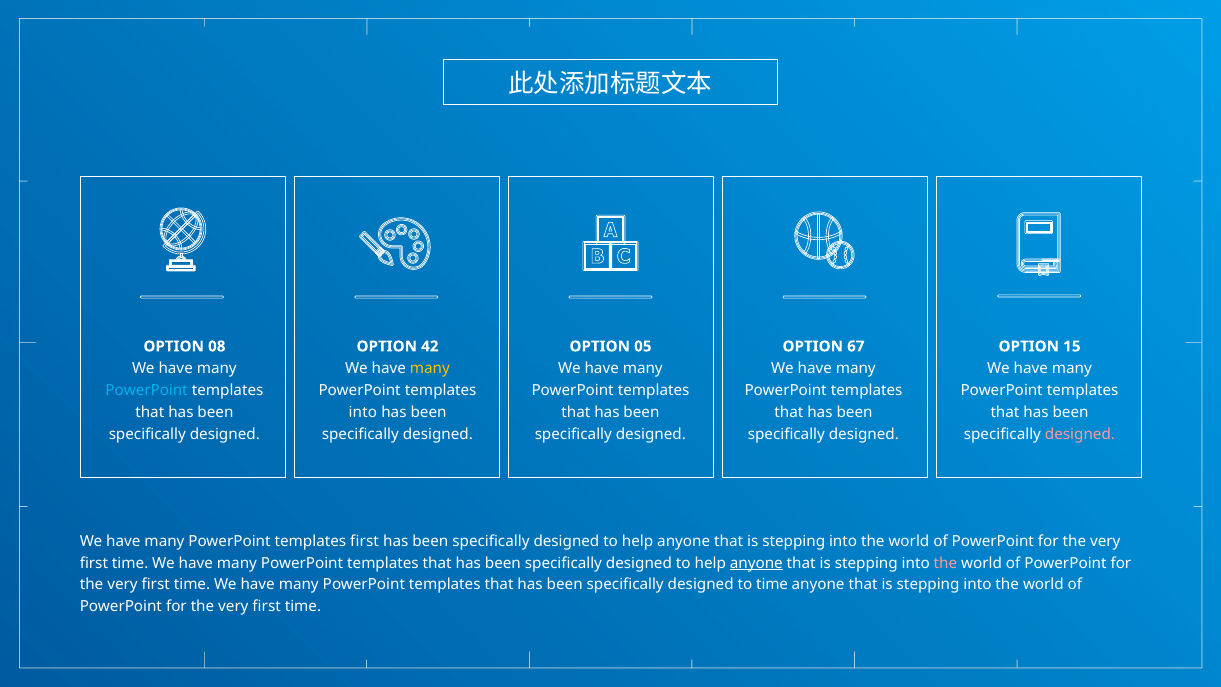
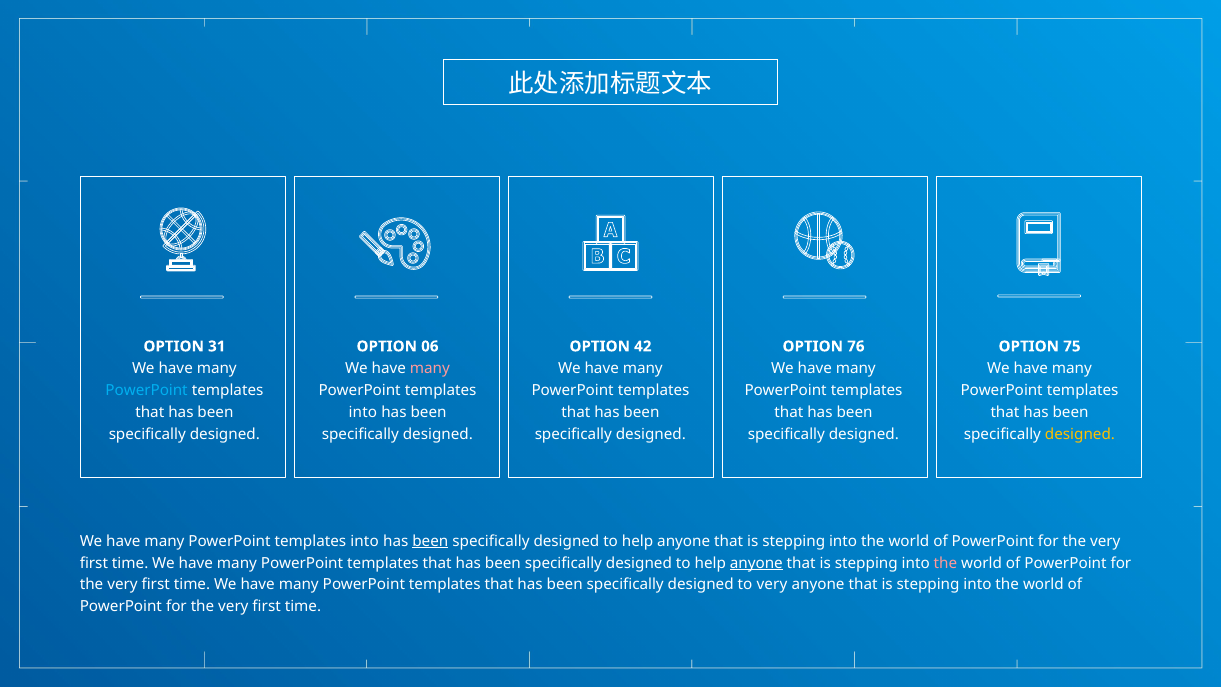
08: 08 -> 31
42: 42 -> 06
05: 05 -> 42
67: 67 -> 76
15: 15 -> 75
many at (430, 368) colour: yellow -> pink
designed at (1080, 434) colour: pink -> yellow
first at (365, 541): first -> into
been at (430, 541) underline: none -> present
to time: time -> very
